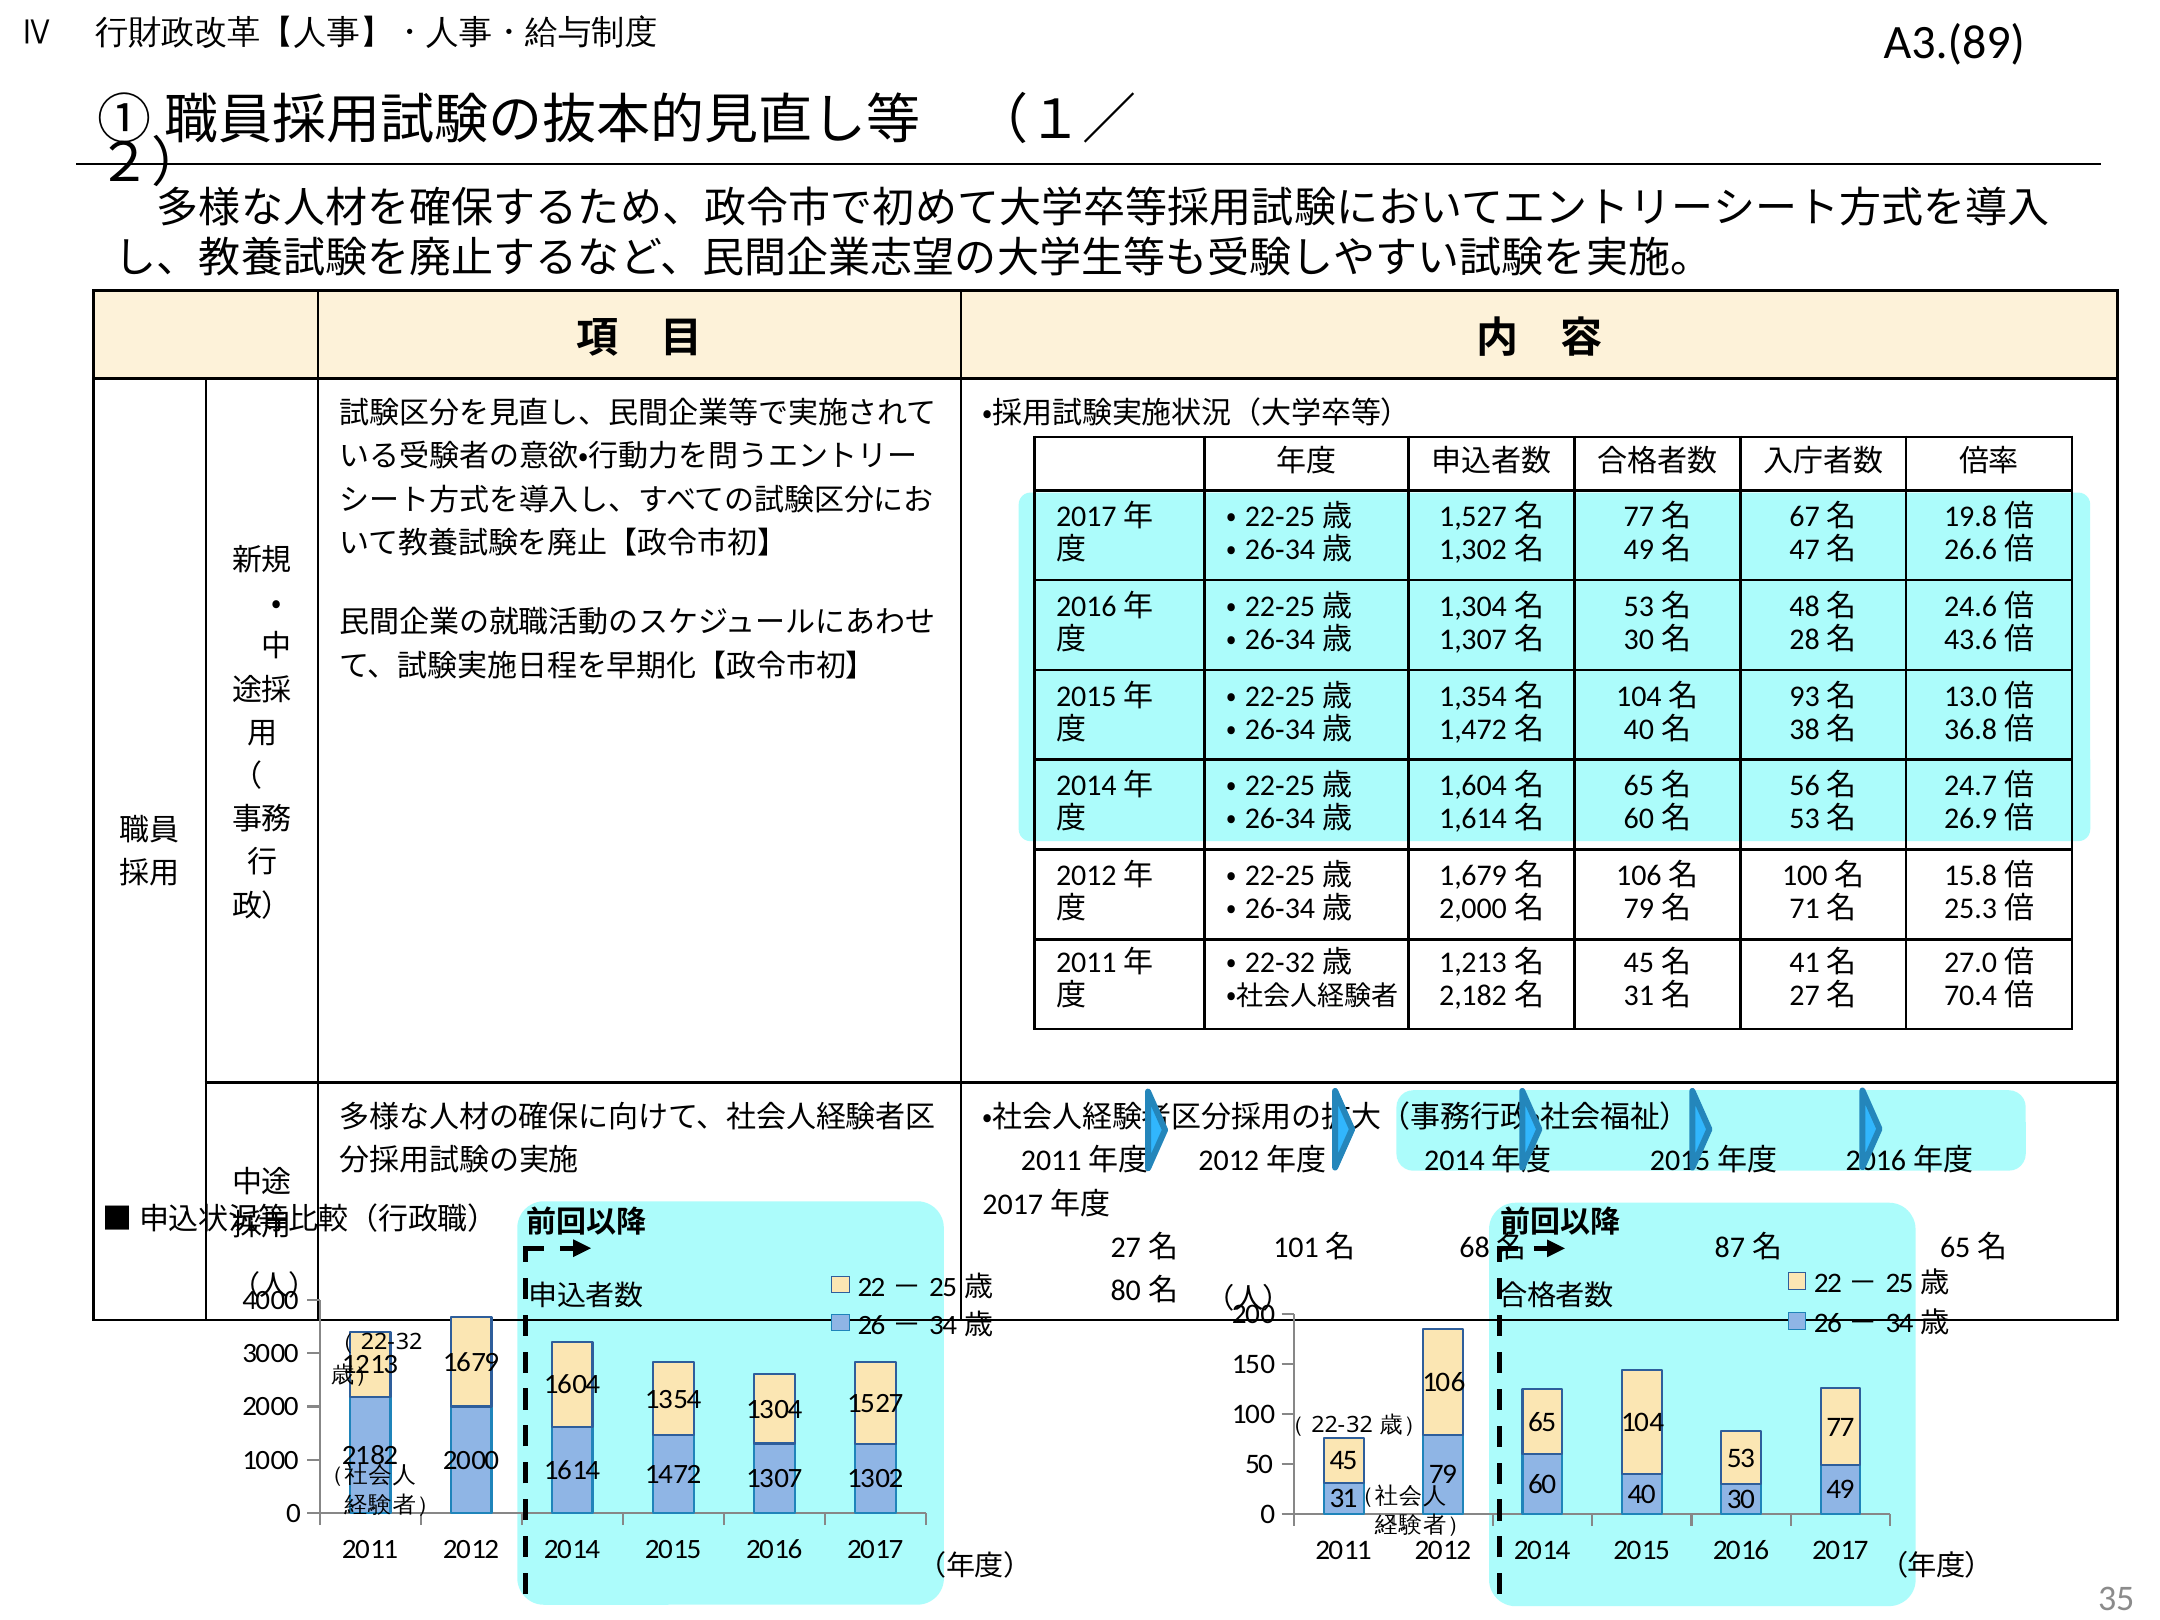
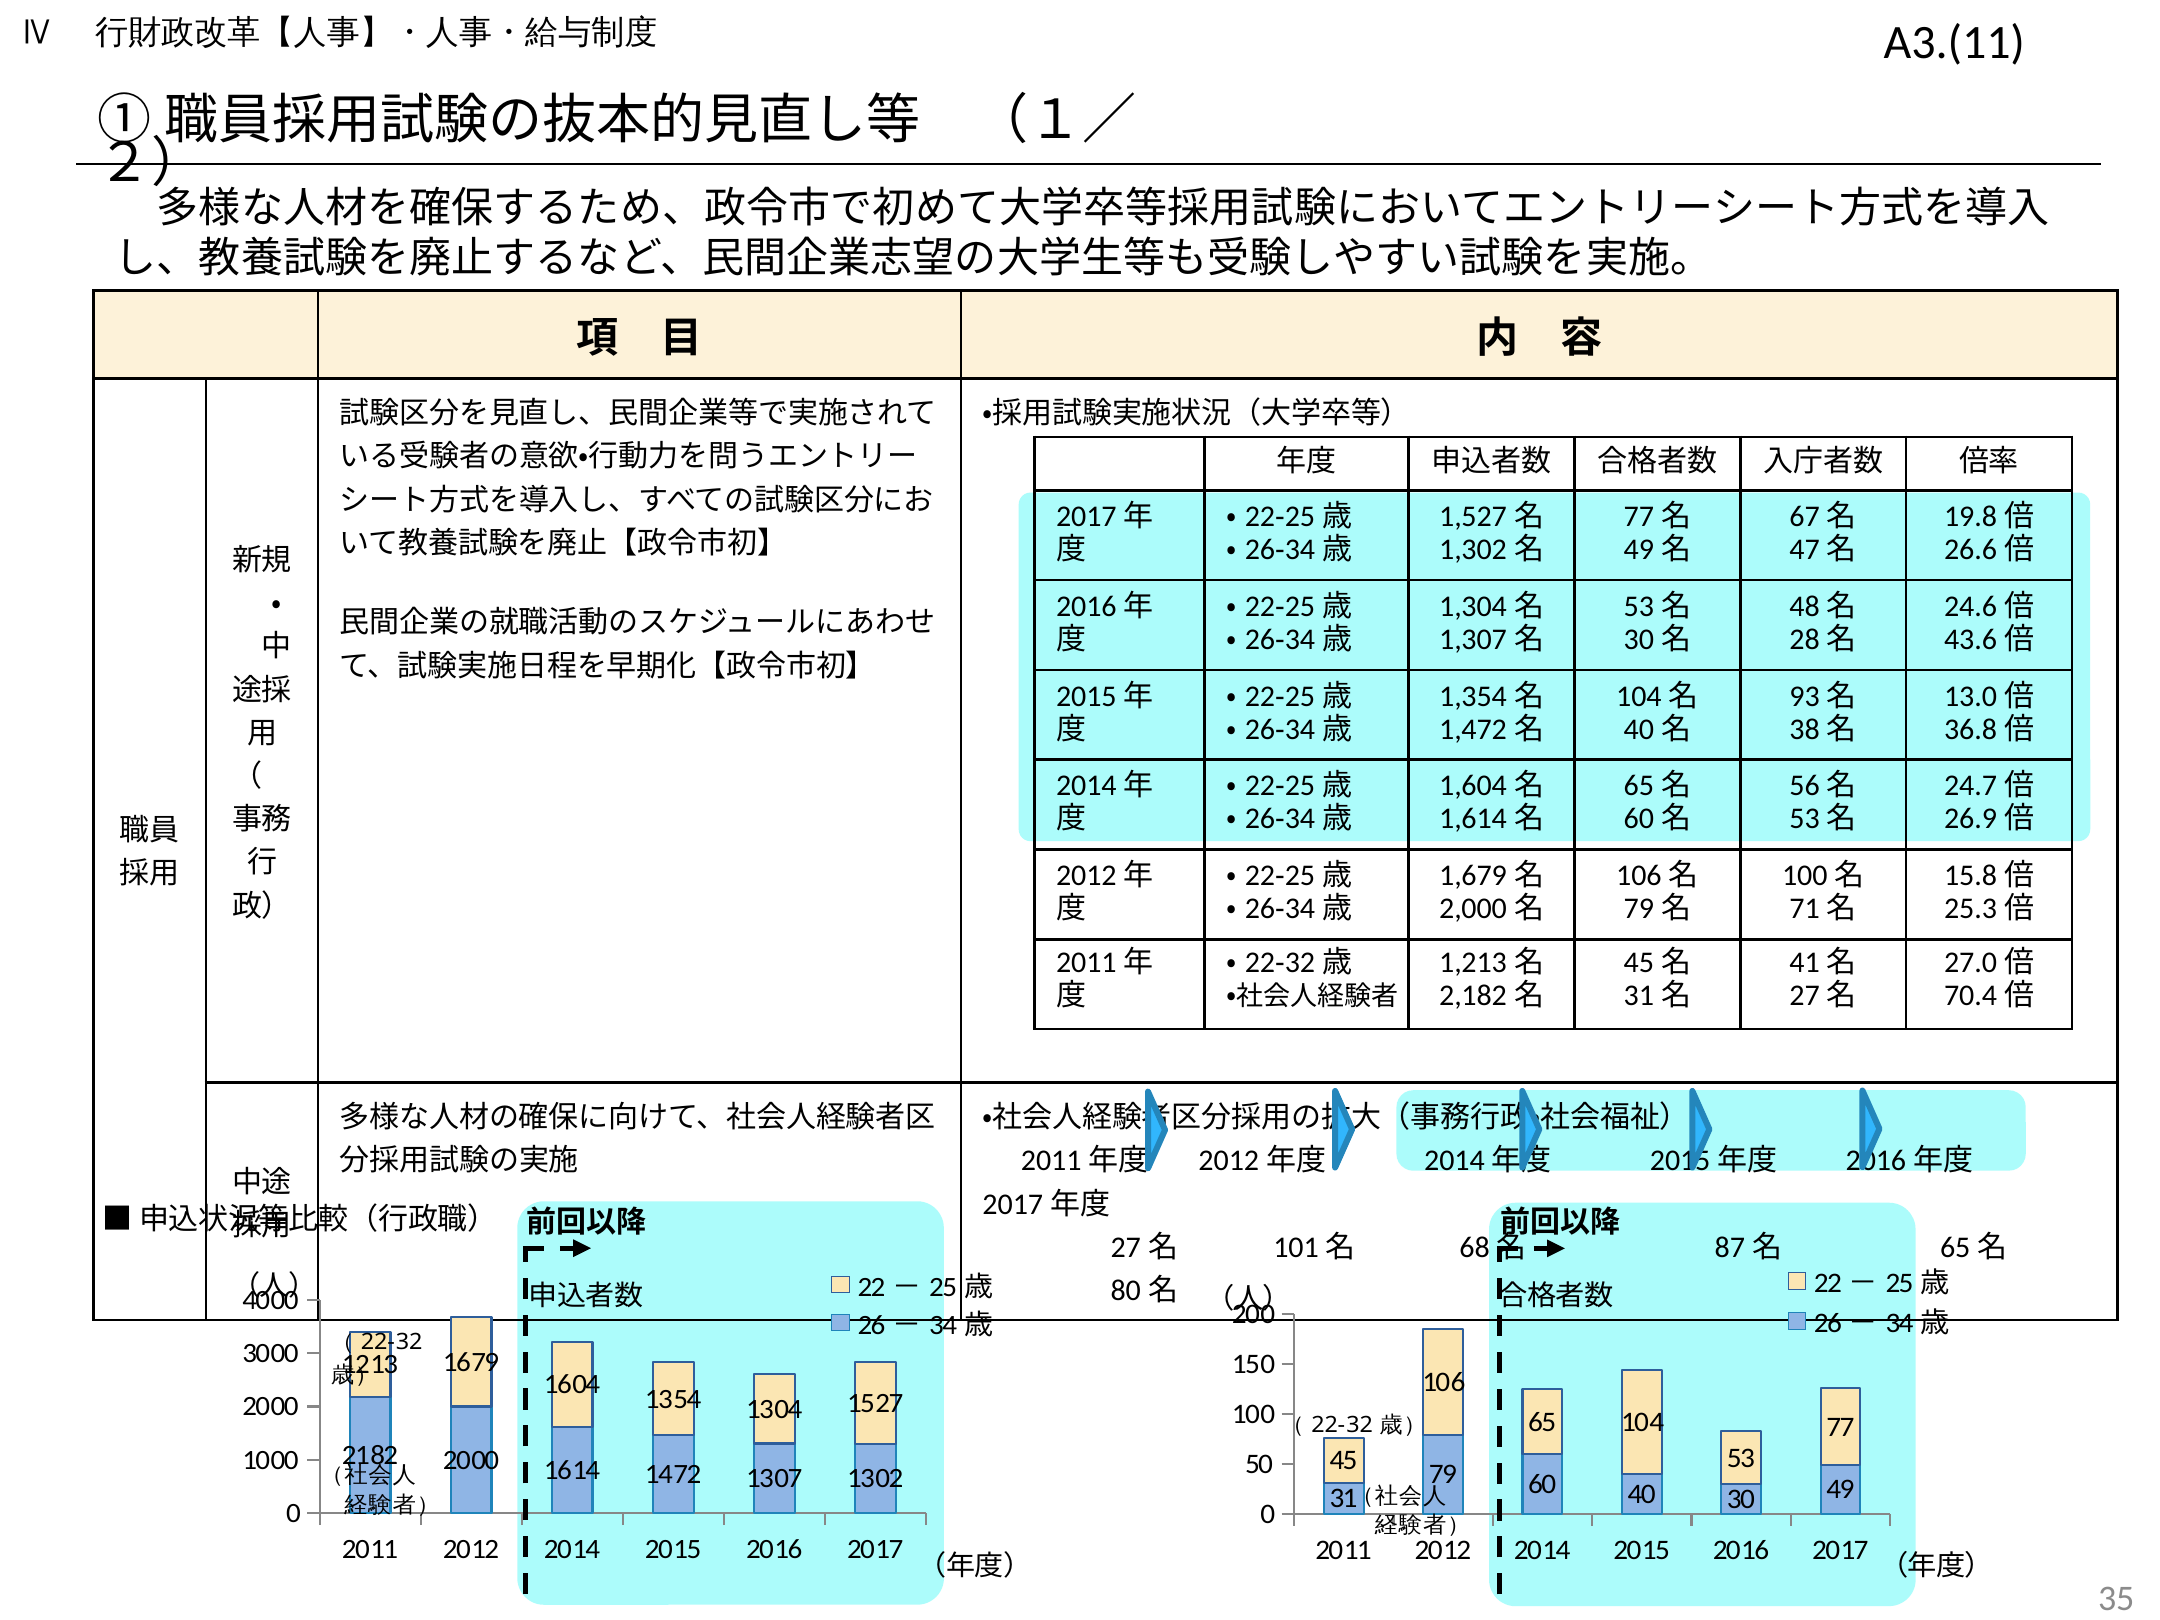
A3.(89: A3.(89 -> A3.(11
